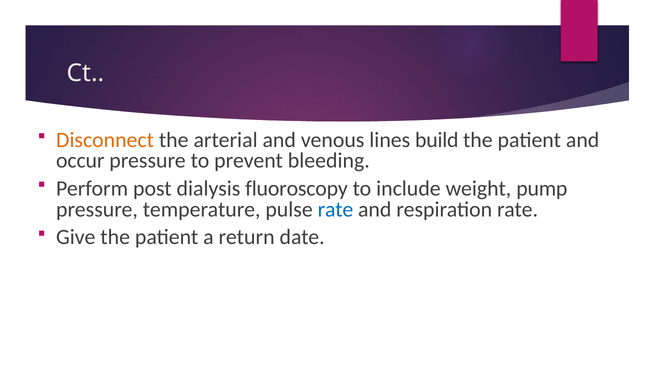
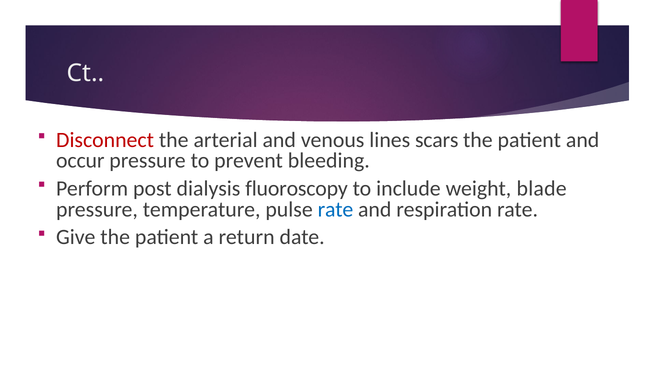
Disconnect colour: orange -> red
build: build -> scars
pump: pump -> blade
